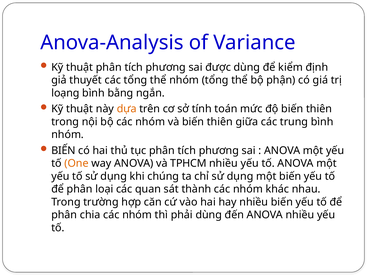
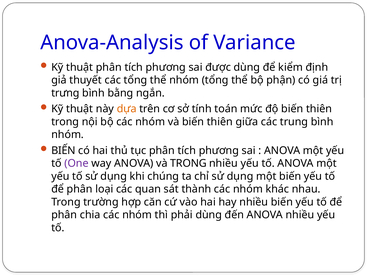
loạng: loạng -> trưng
One colour: orange -> purple
và TPHCM: TPHCM -> TRONG
